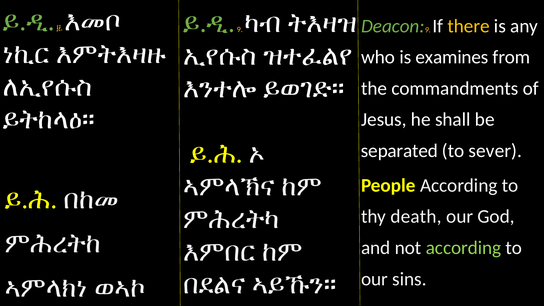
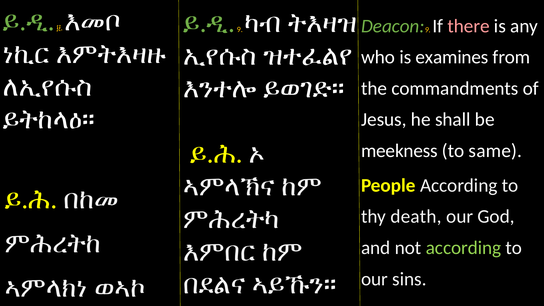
there colour: yellow -> pink
separated: separated -> meekness
sever: sever -> same
